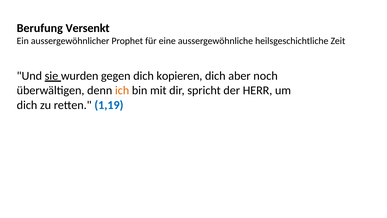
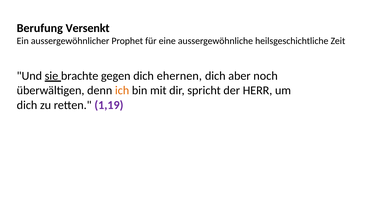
wurden: wurden -> brachte
kopieren: kopieren -> ehernen
1,19 colour: blue -> purple
